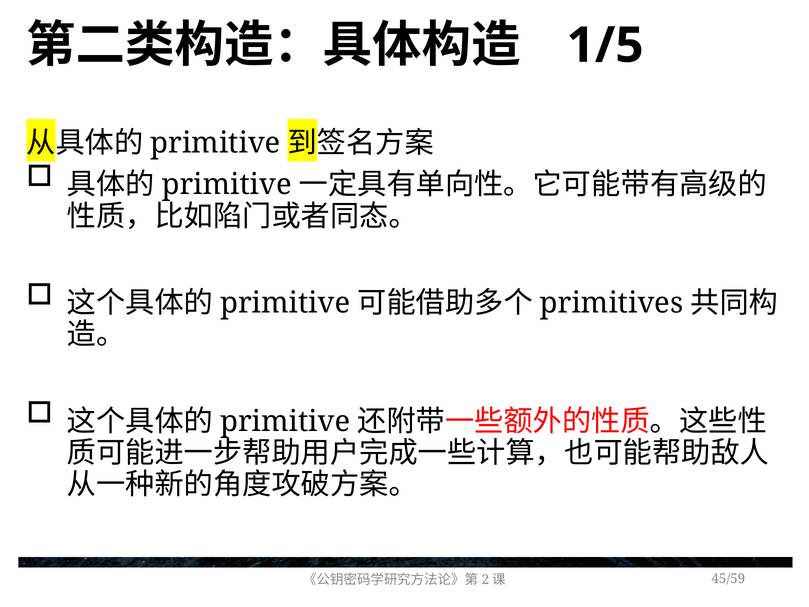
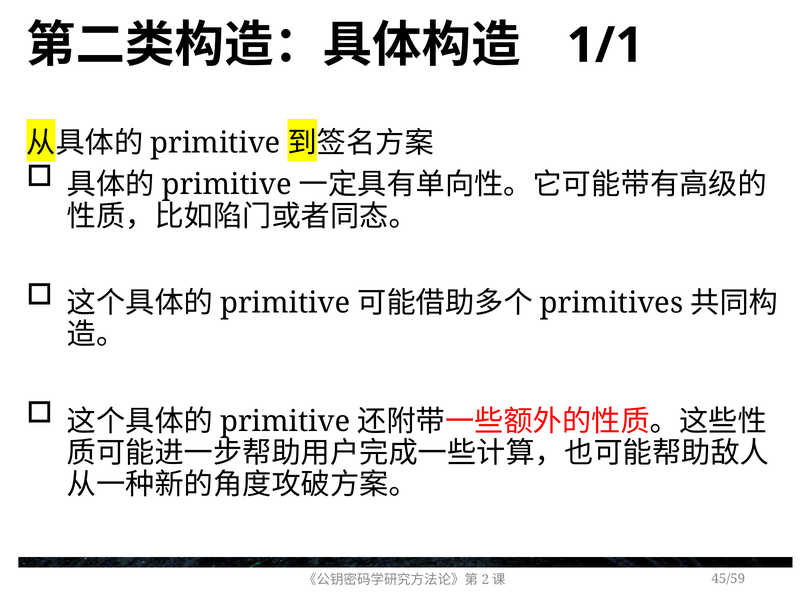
1/5: 1/5 -> 1/1
